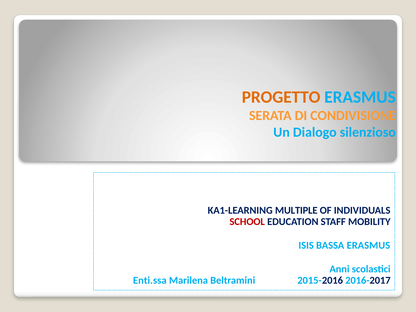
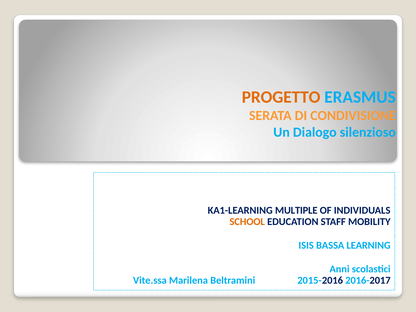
SCHOOL colour: red -> orange
BASSA ERASMUS: ERASMUS -> LEARNING
Enti.ssa: Enti.ssa -> Vite.ssa
